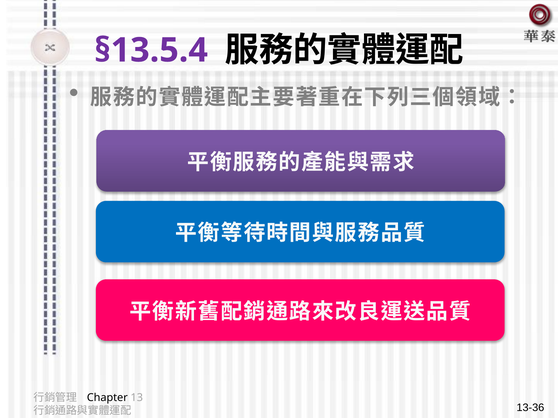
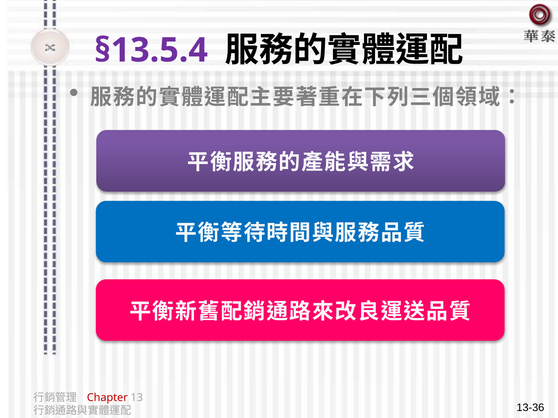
Chapter colour: black -> red
